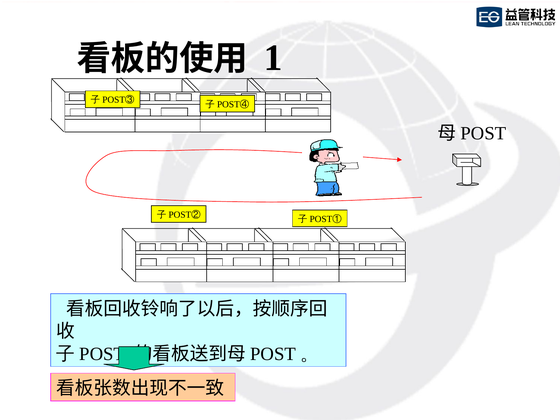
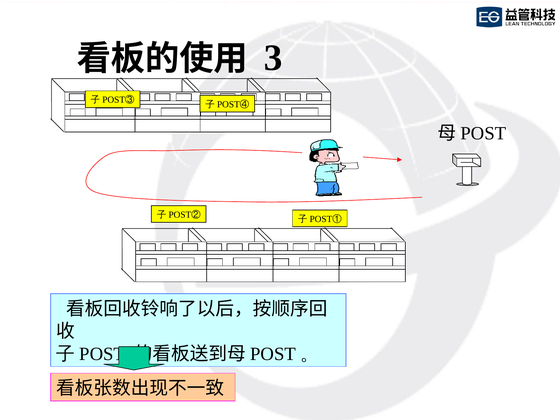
1: 1 -> 3
